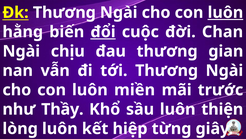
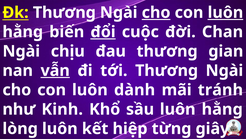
cho at (156, 12) underline: none -> present
vẫn underline: none -> present
miền: miền -> dành
trước: trước -> tránh
Thầy: Thầy -> Kinh
sầu luôn thiện: thiện -> hằng
